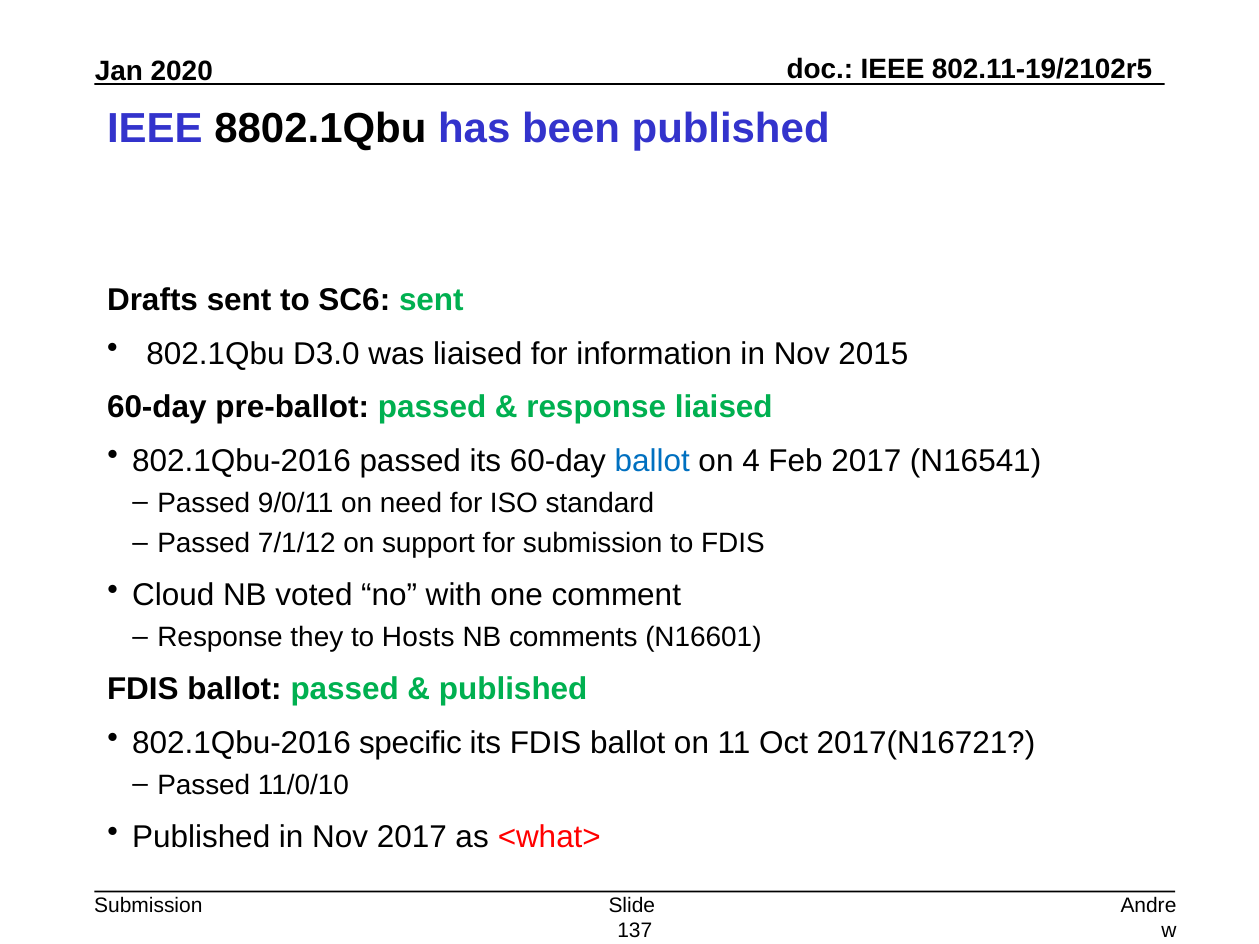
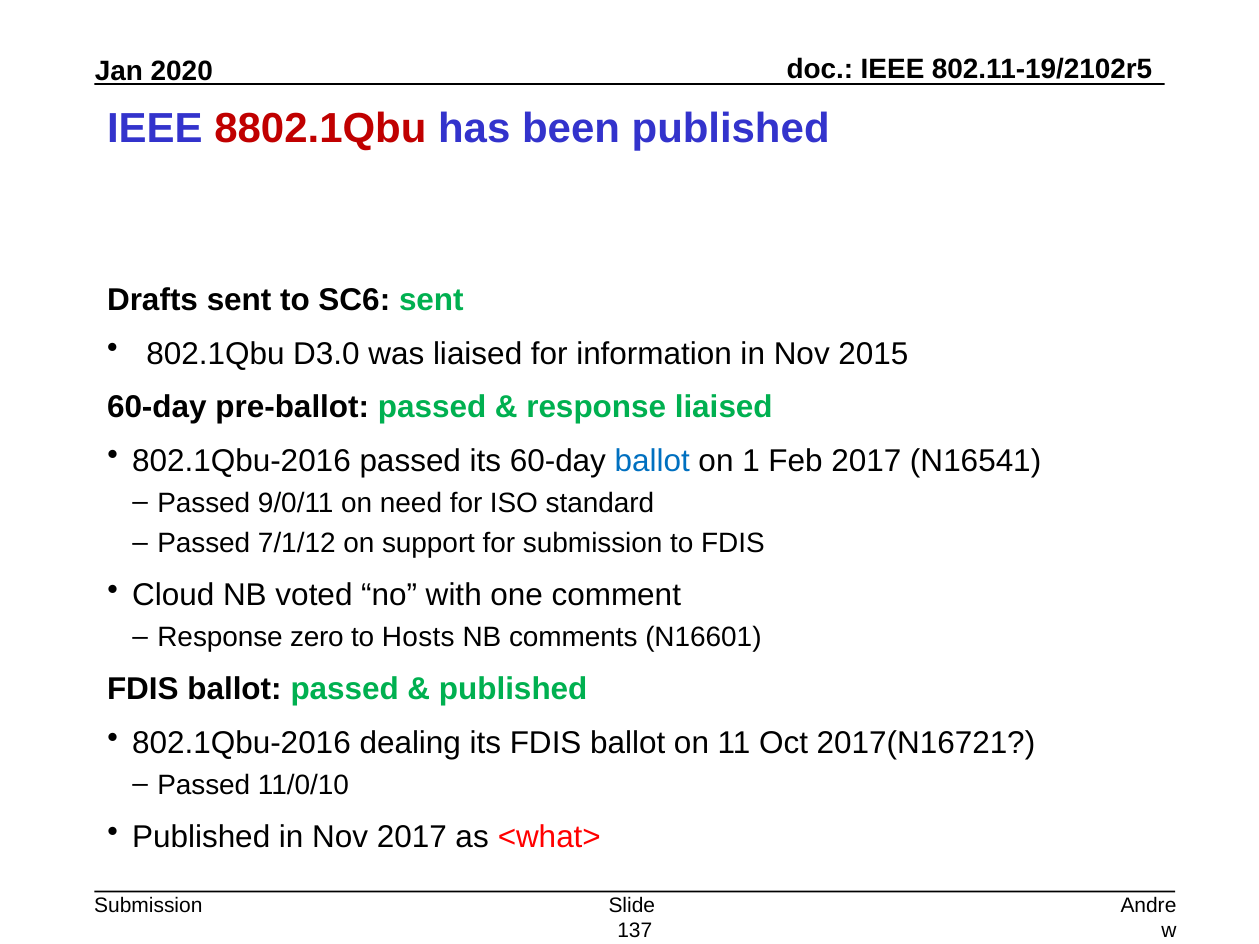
8802.1Qbu colour: black -> red
4: 4 -> 1
they: they -> zero
specific: specific -> dealing
